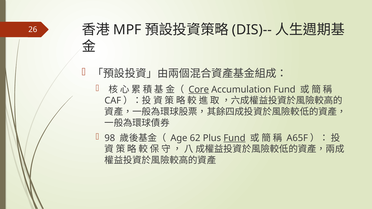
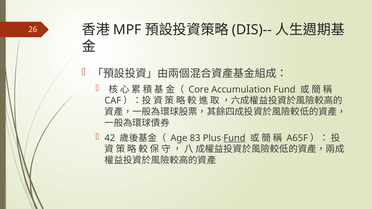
Core underline: present -> none
98: 98 -> 42
62: 62 -> 83
